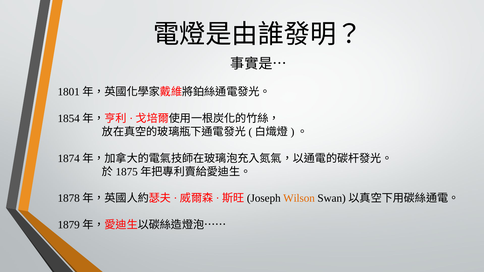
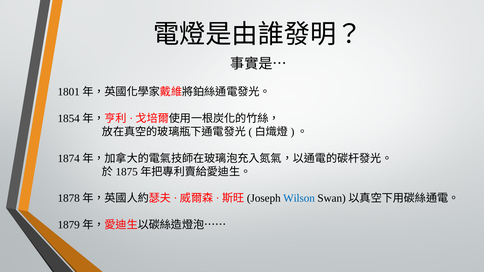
Wilson colour: orange -> blue
